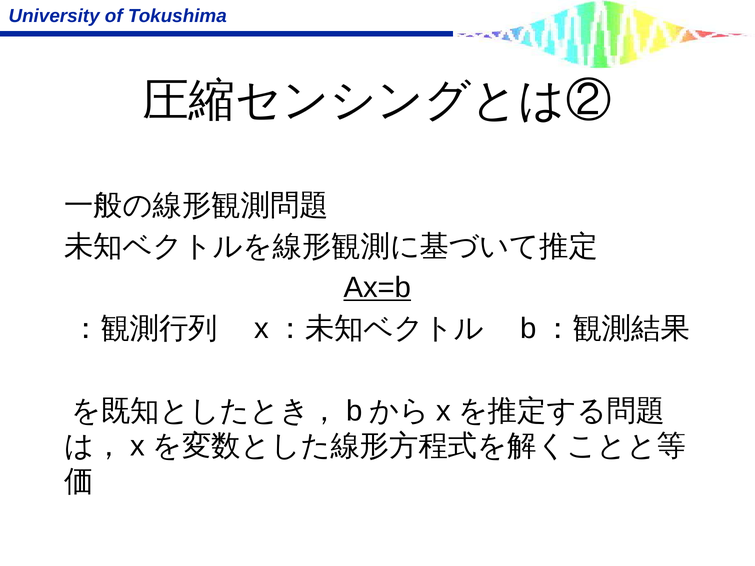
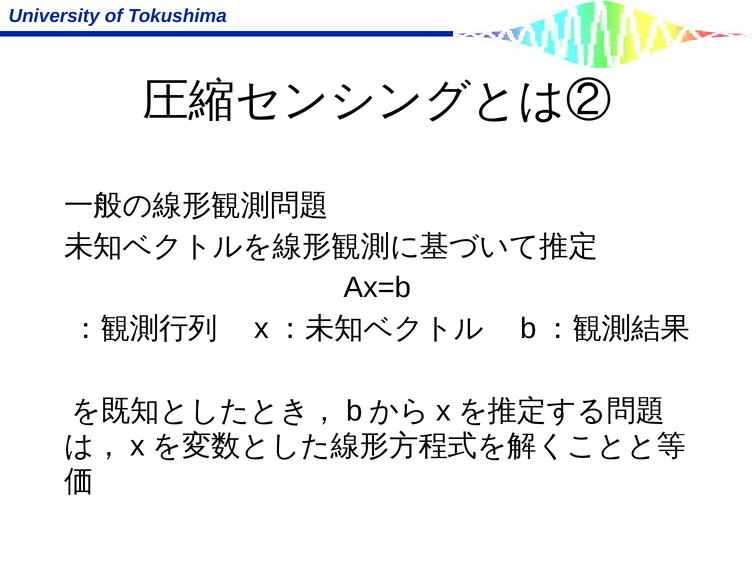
Ax=b underline: present -> none
